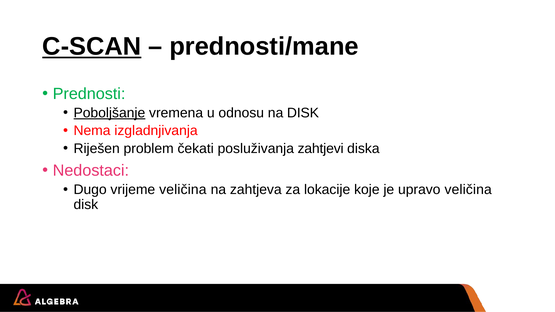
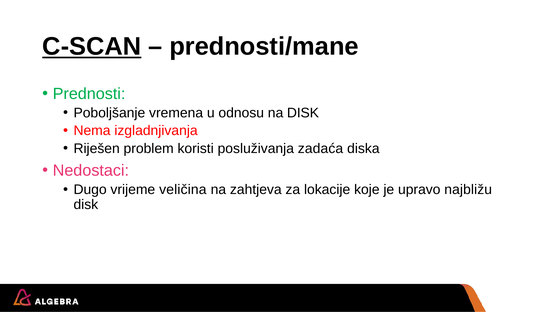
Poboljšanje underline: present -> none
čekati: čekati -> koristi
zahtjevi: zahtjevi -> zadaća
upravo veličina: veličina -> najbližu
